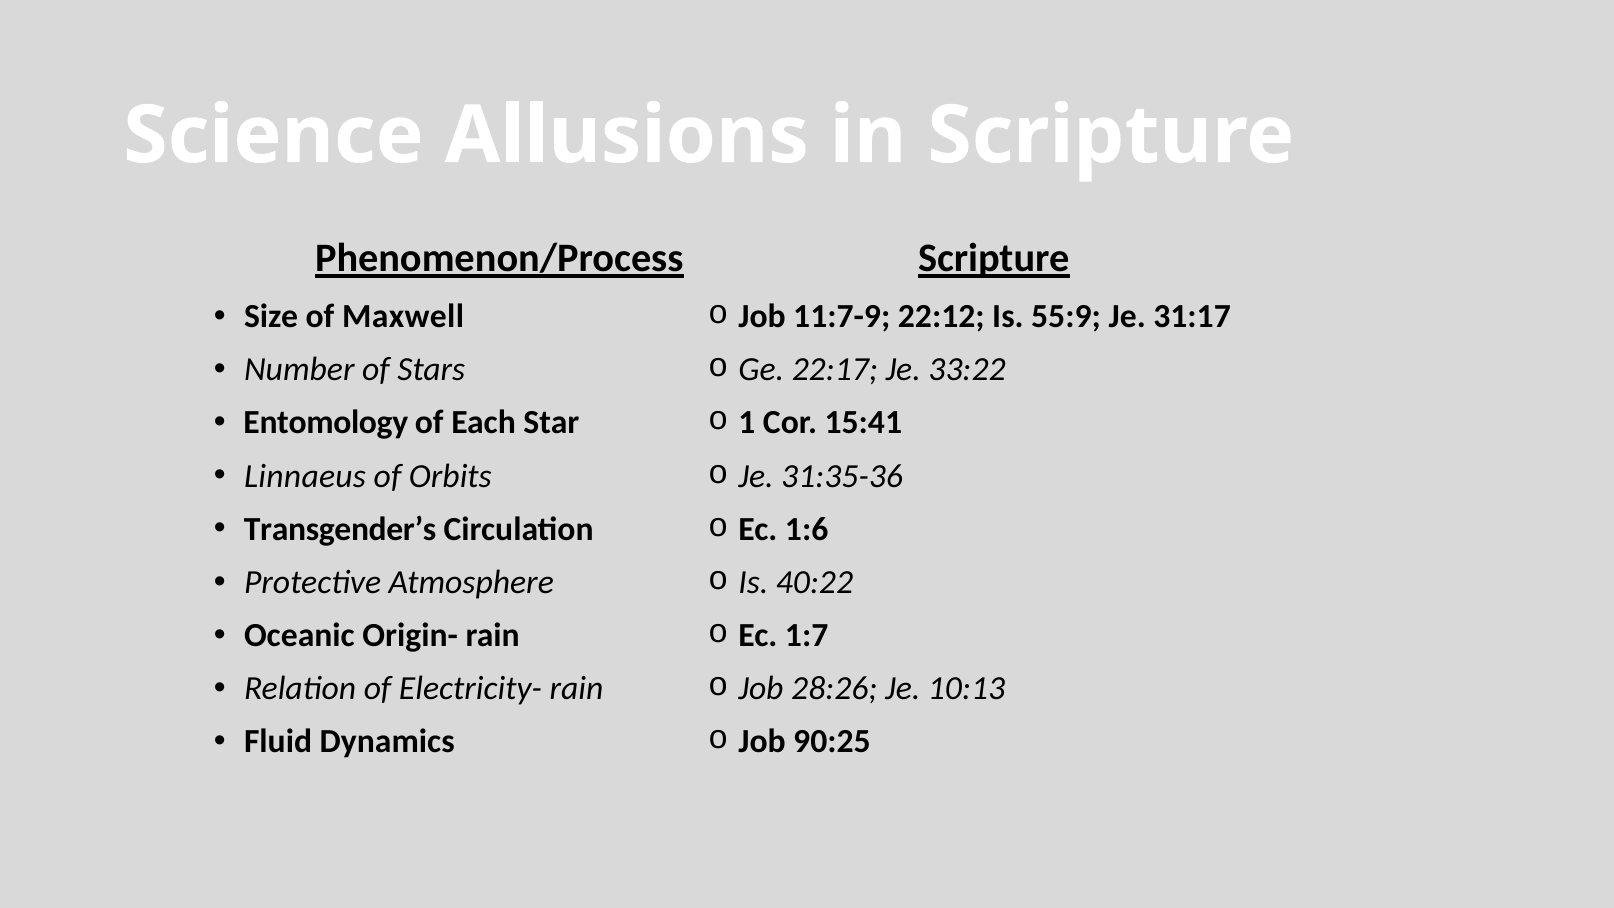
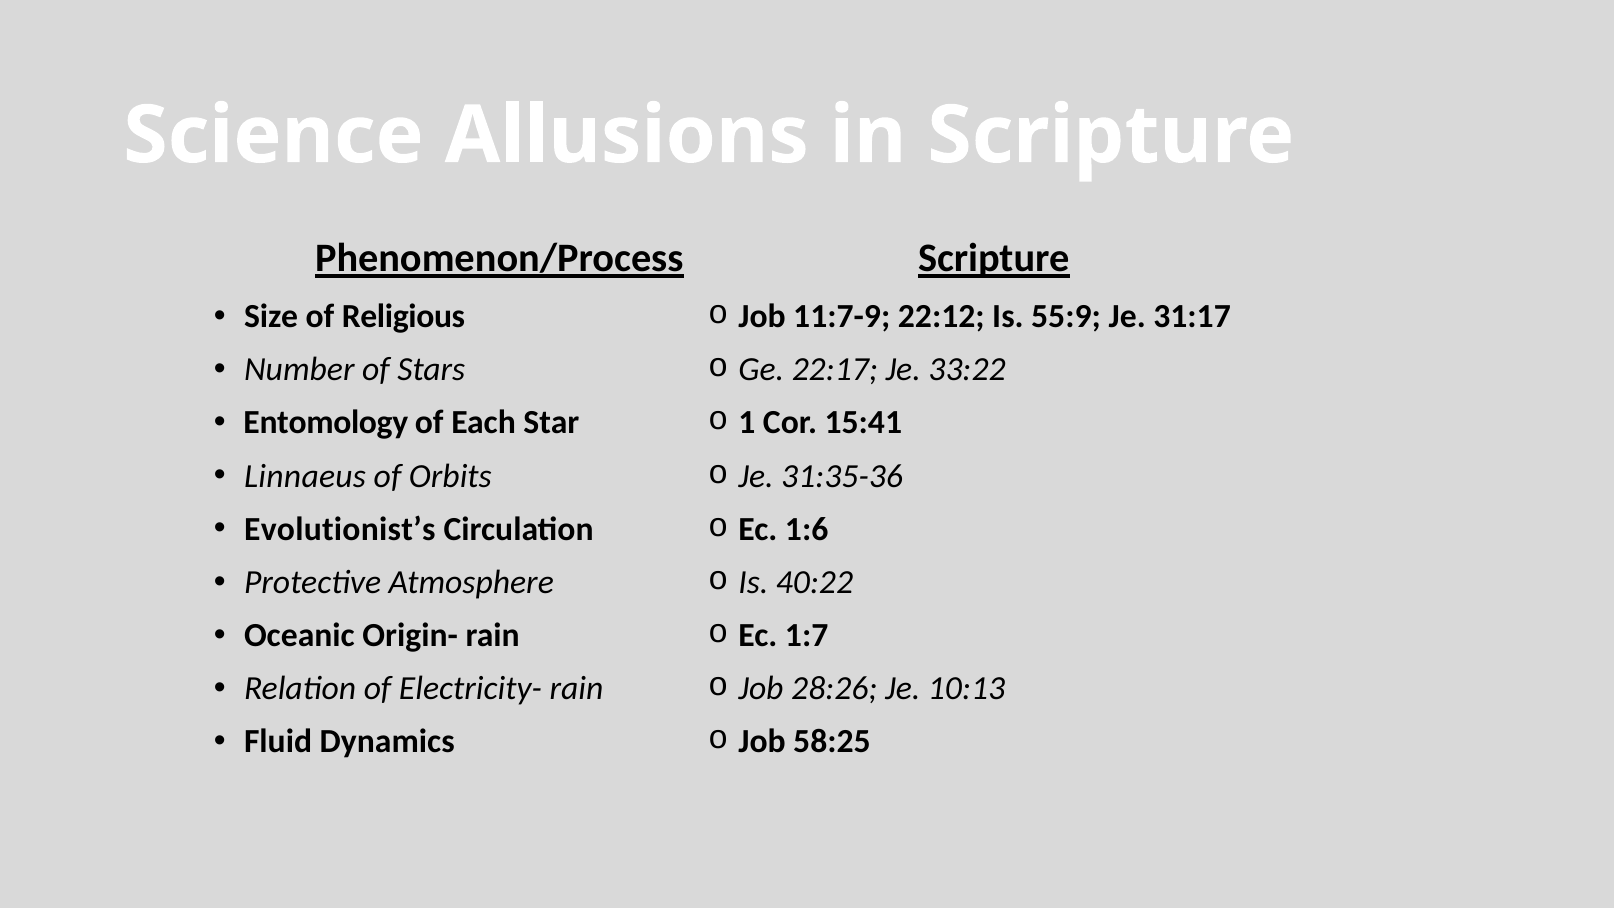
Maxwell: Maxwell -> Religious
Transgender’s: Transgender’s -> Evolutionist’s
90:25: 90:25 -> 58:25
